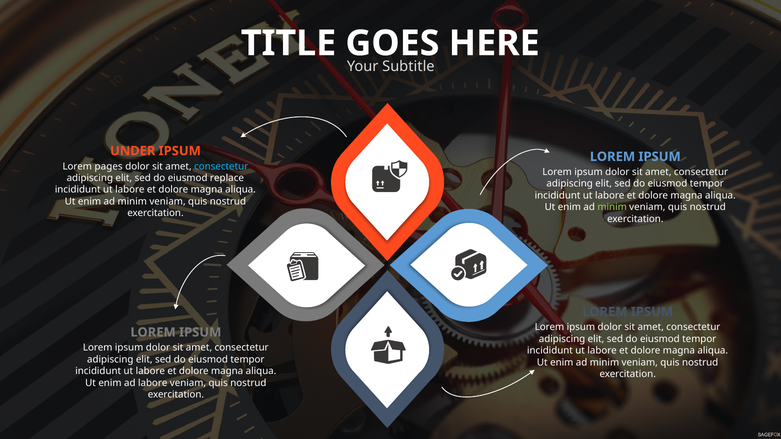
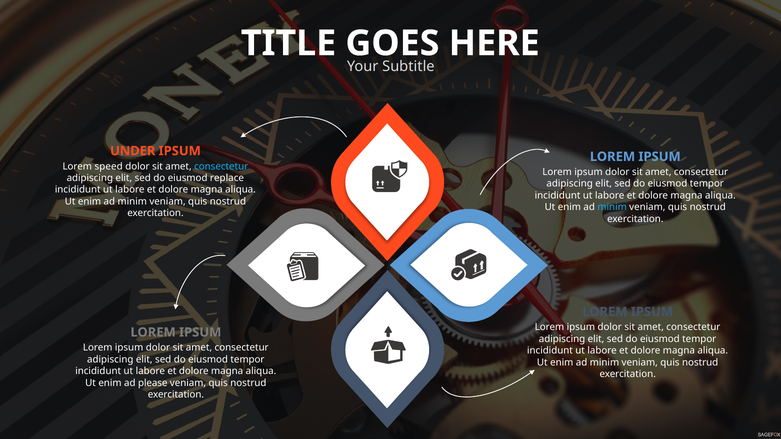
pages: pages -> speed
minim at (612, 207) colour: light green -> light blue
ad labore: labore -> please
